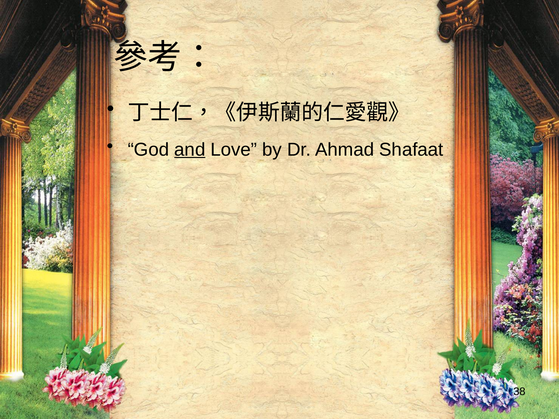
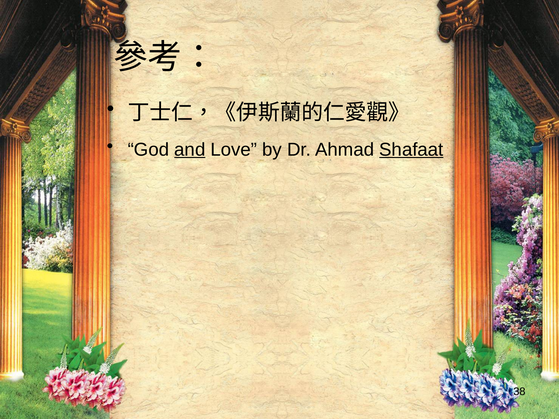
Shafaat underline: none -> present
